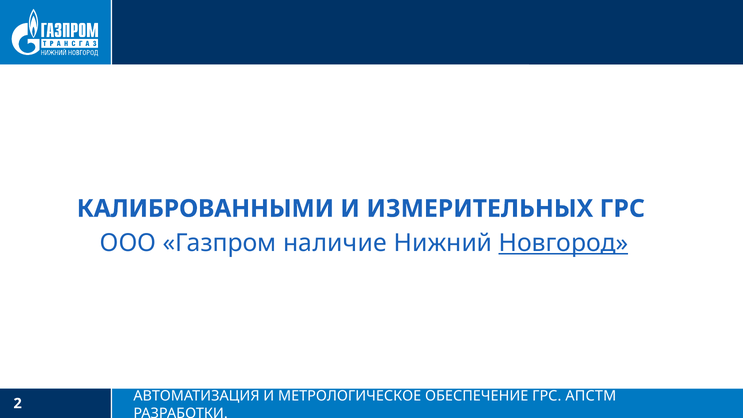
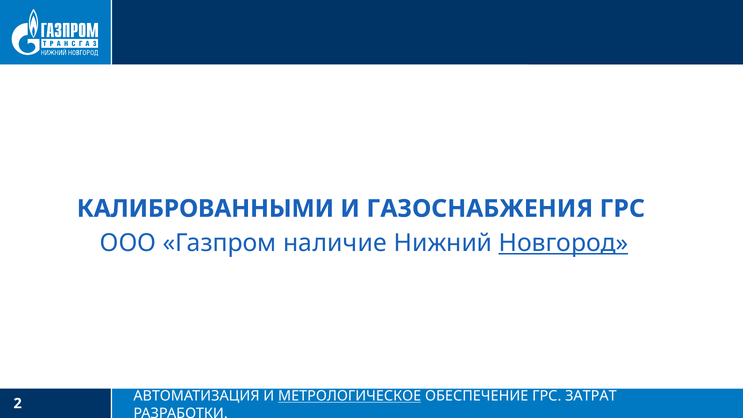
ИЗМЕРИТЕЛЬНЫХ: ИЗМЕРИТЕЛЬНЫХ -> ГАЗОСНАБЖЕНИЯ
МЕТРОЛОГИЧЕСКОЕ underline: none -> present
АПСТМ: АПСТМ -> ЗАТРАТ
